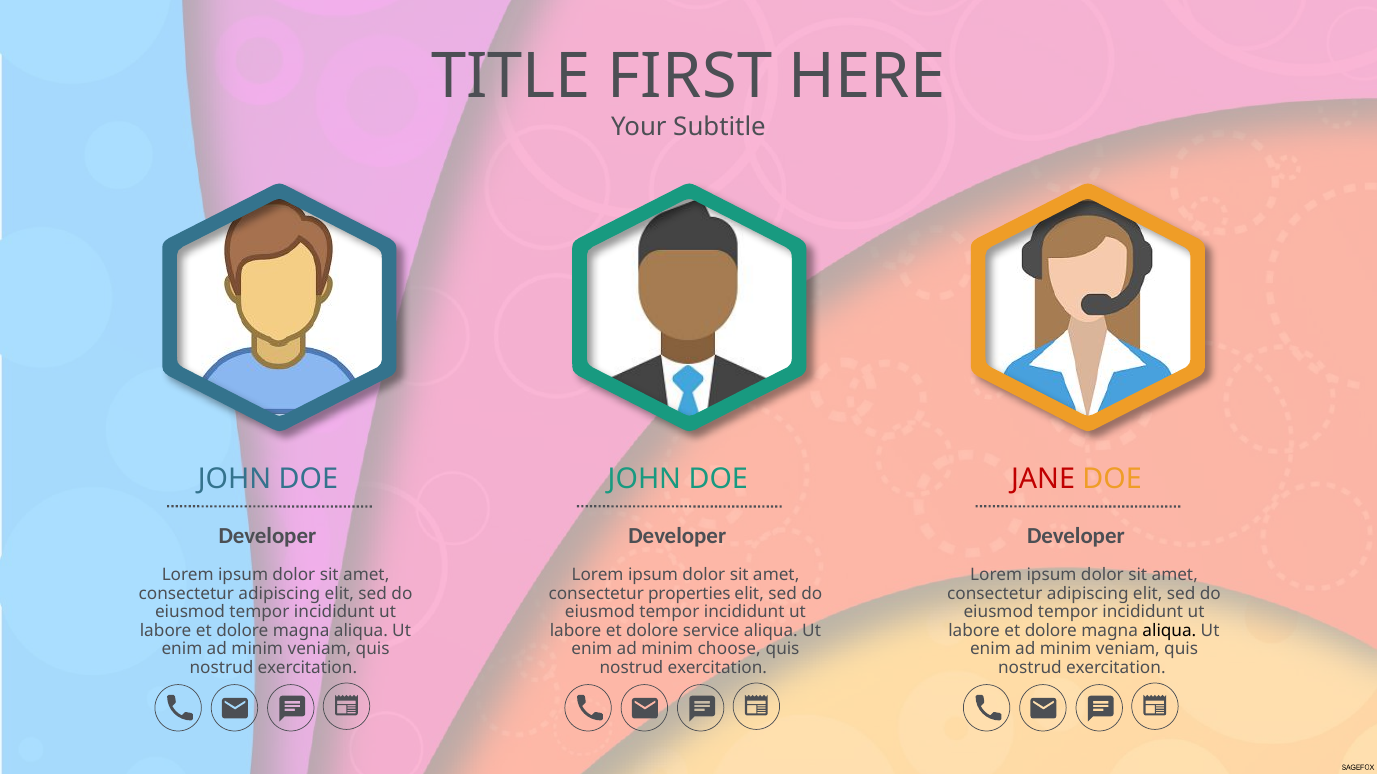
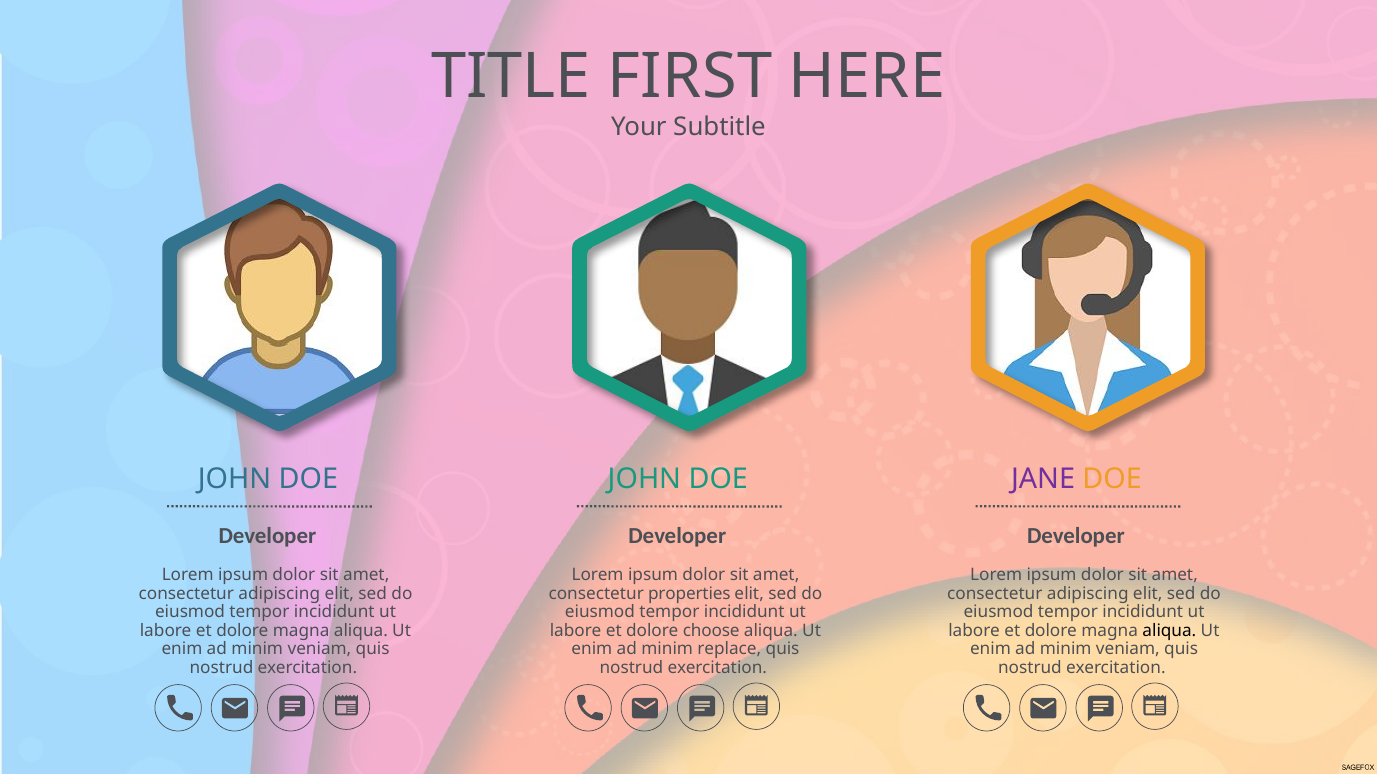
JANE colour: red -> purple
service: service -> choose
choose: choose -> replace
